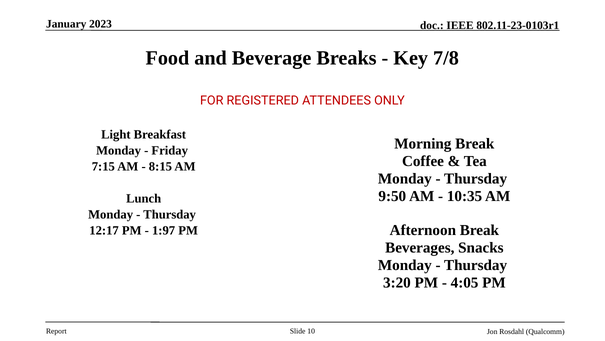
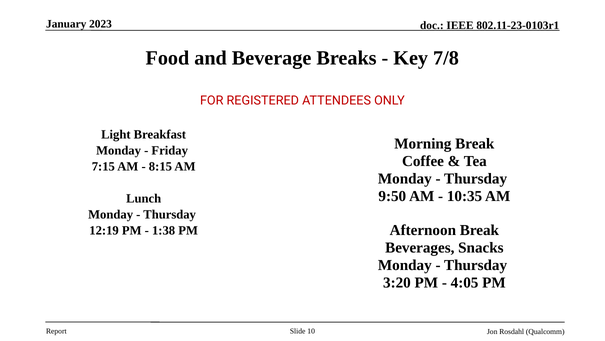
12:17: 12:17 -> 12:19
1:97: 1:97 -> 1:38
